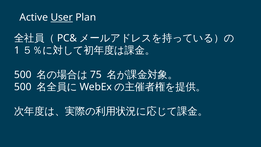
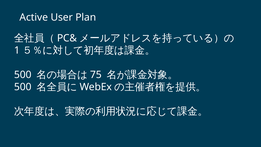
User underline: present -> none
